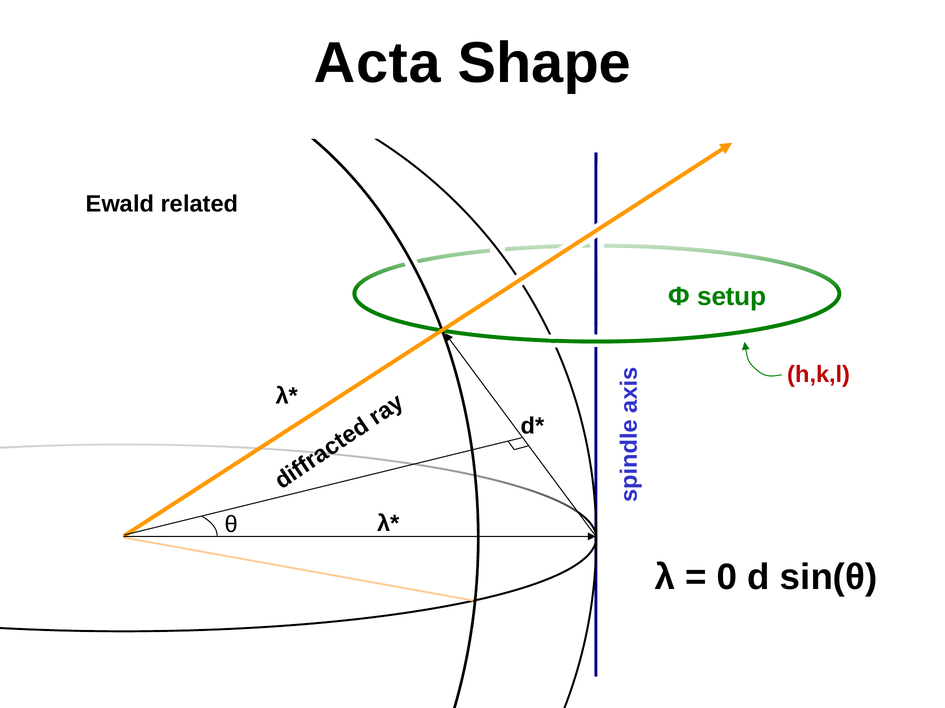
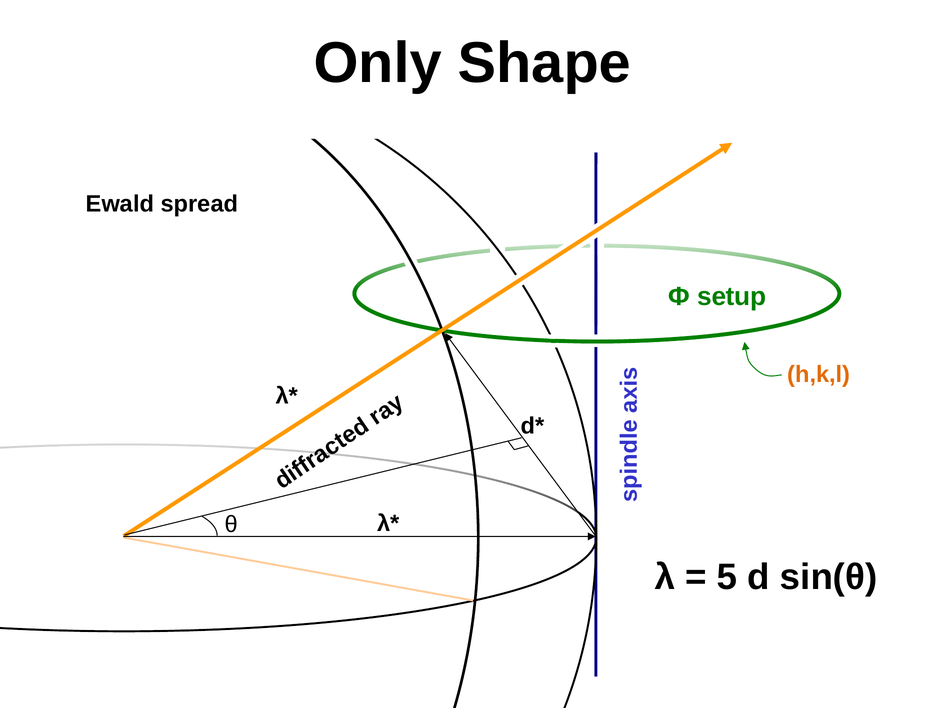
Acta: Acta -> Only
related: related -> spread
h,k,l colour: red -> orange
0: 0 -> 5
